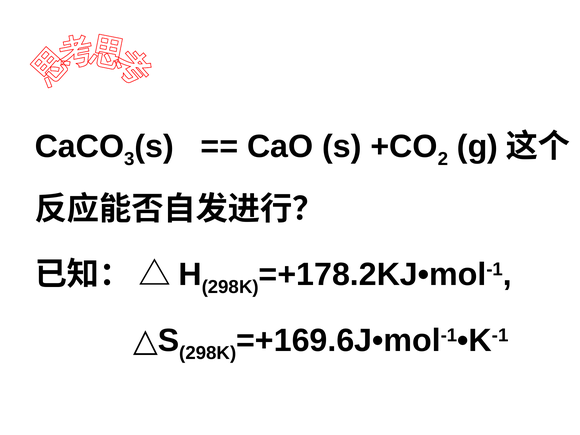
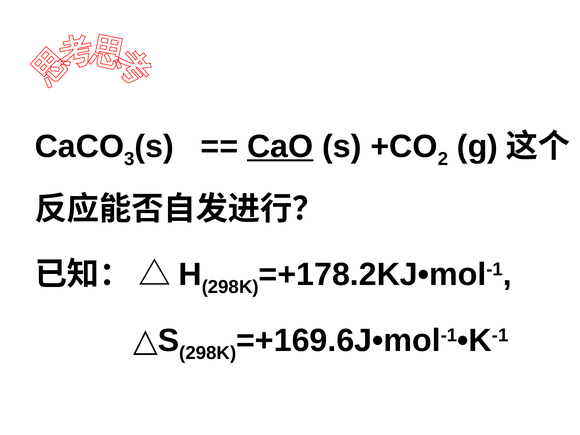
CaO underline: none -> present
